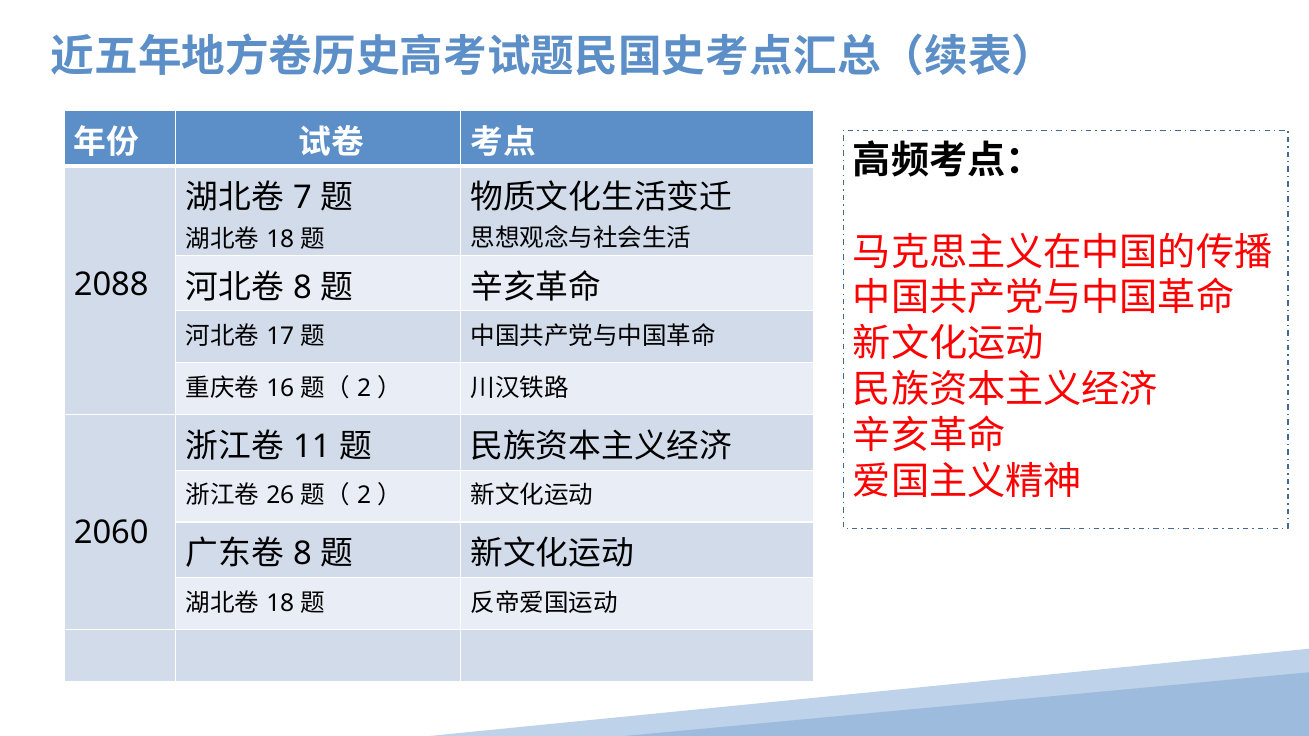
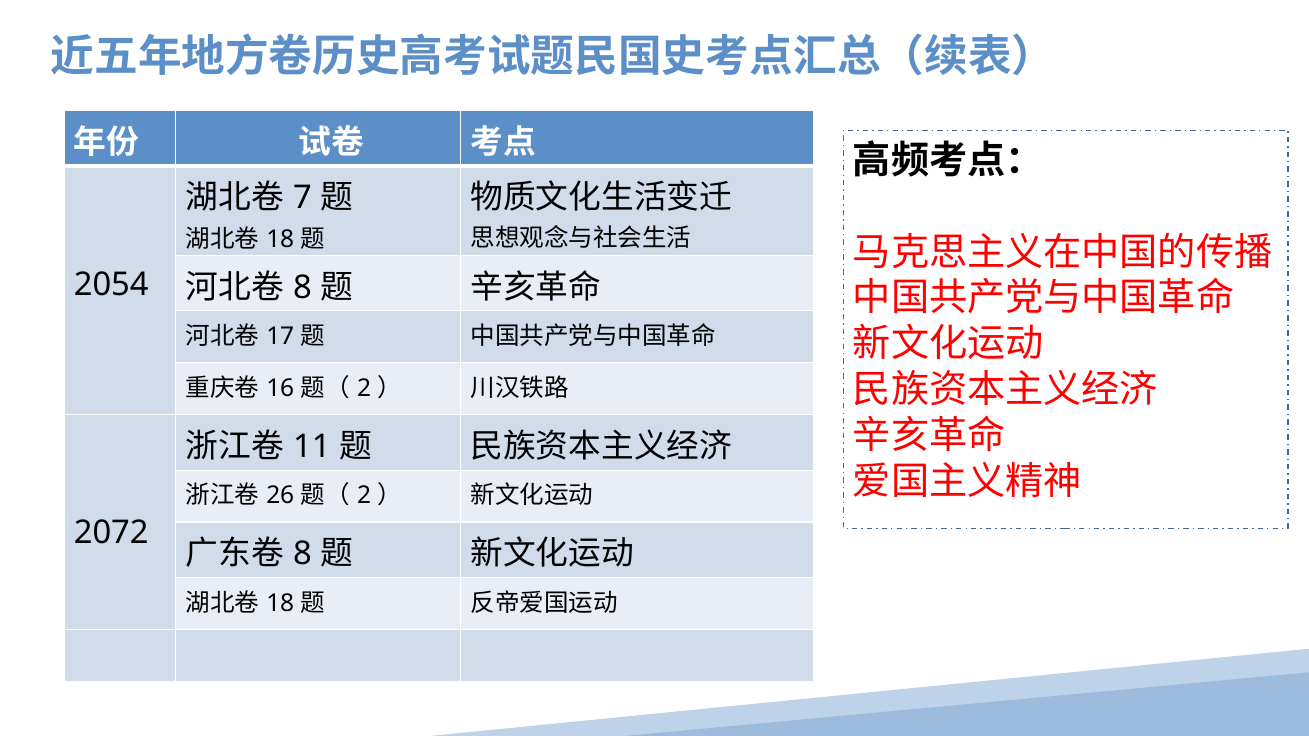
2088: 2088 -> 2054
2060: 2060 -> 2072
